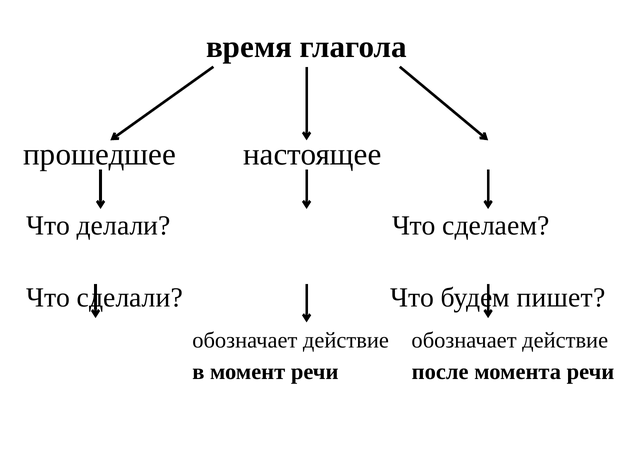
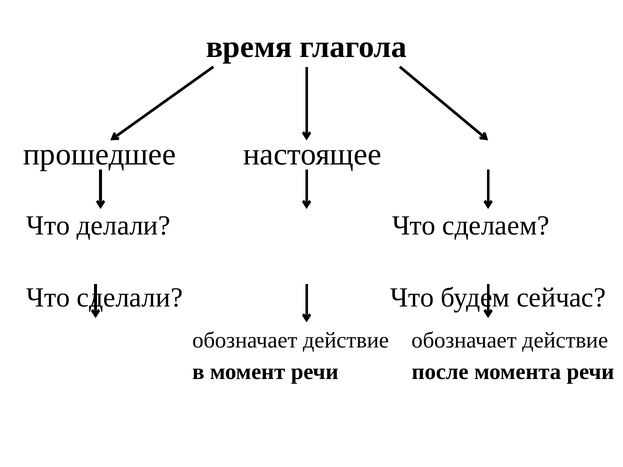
пишет: пишет -> сейчас
